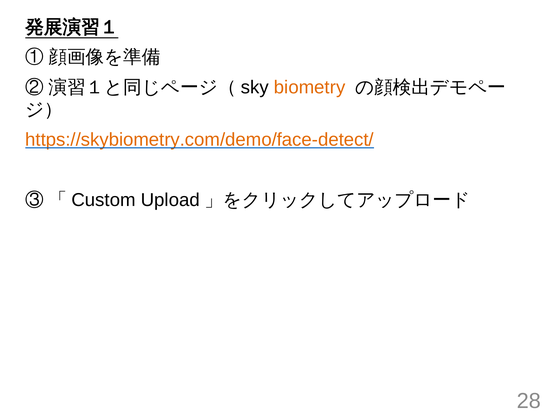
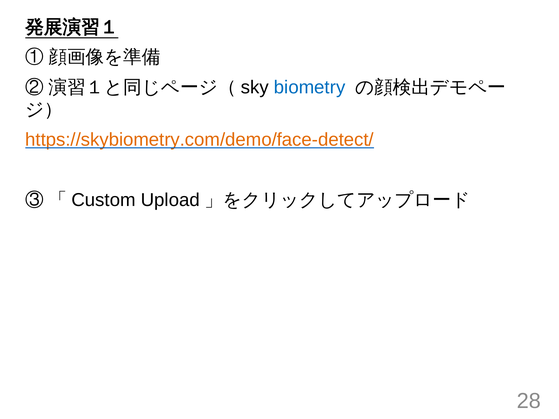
biometry colour: orange -> blue
